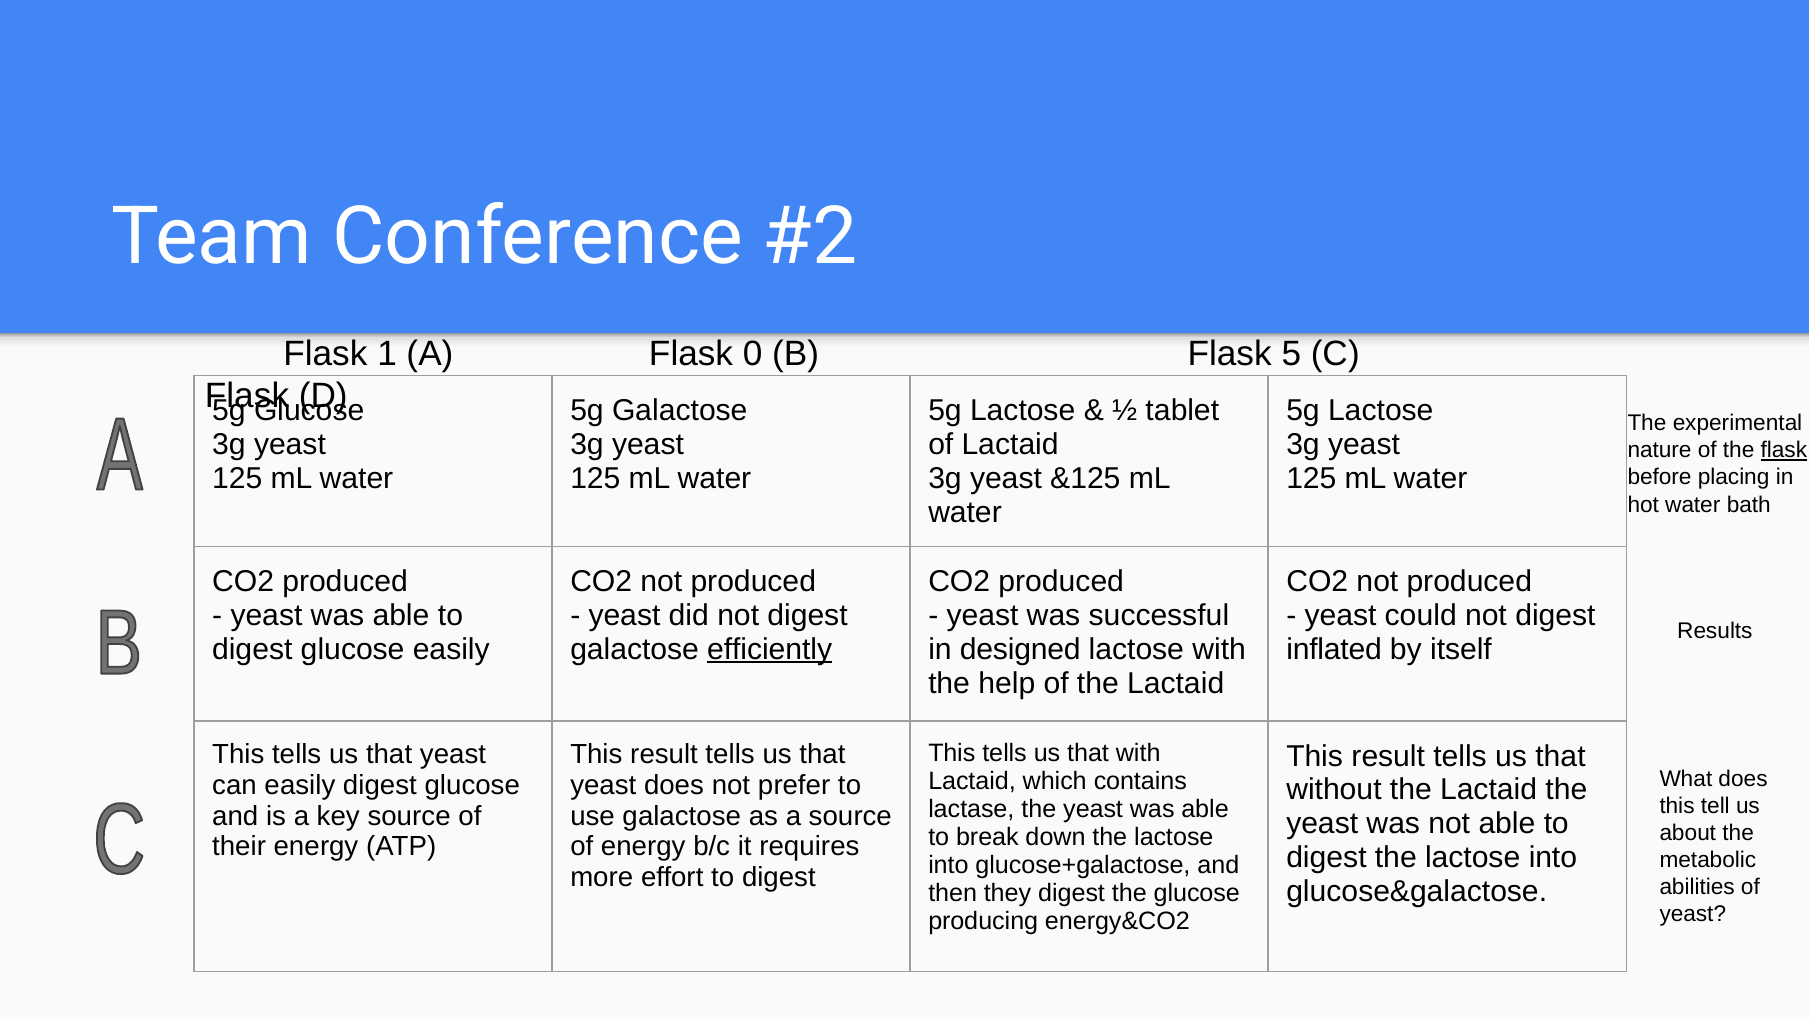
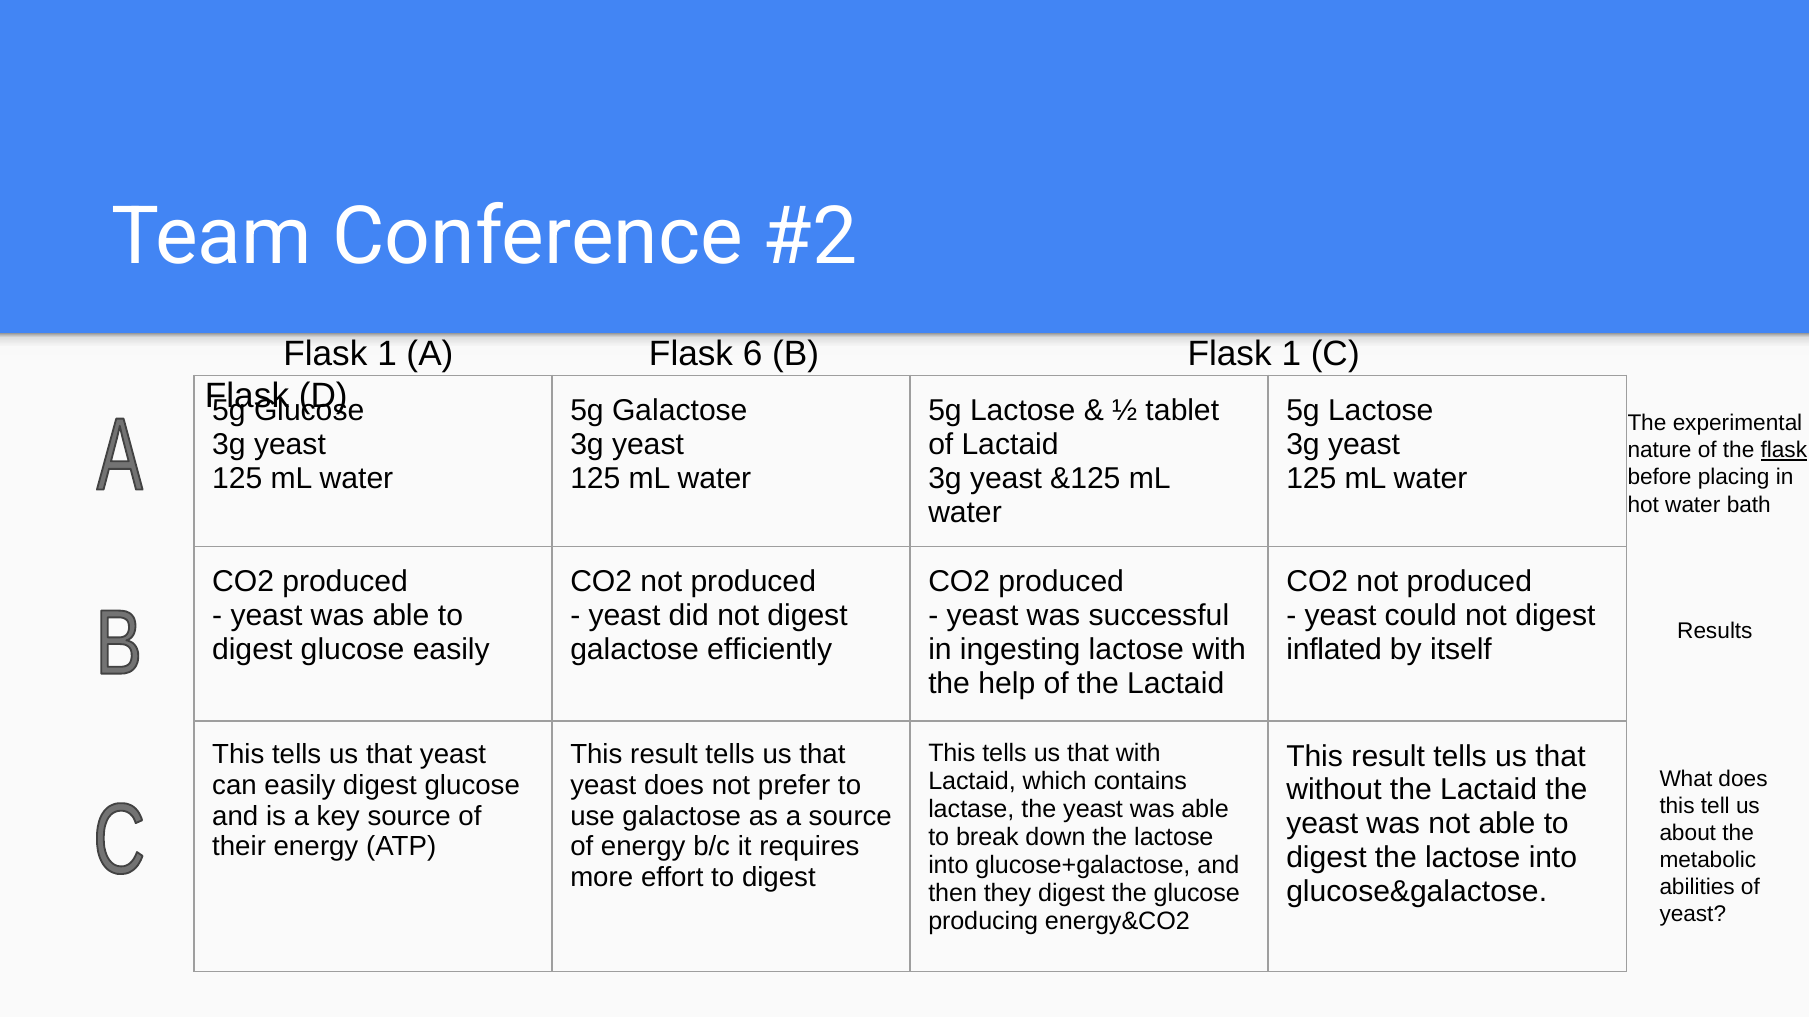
0: 0 -> 6
B Flask 5: 5 -> 1
efficiently underline: present -> none
designed: designed -> ingesting
